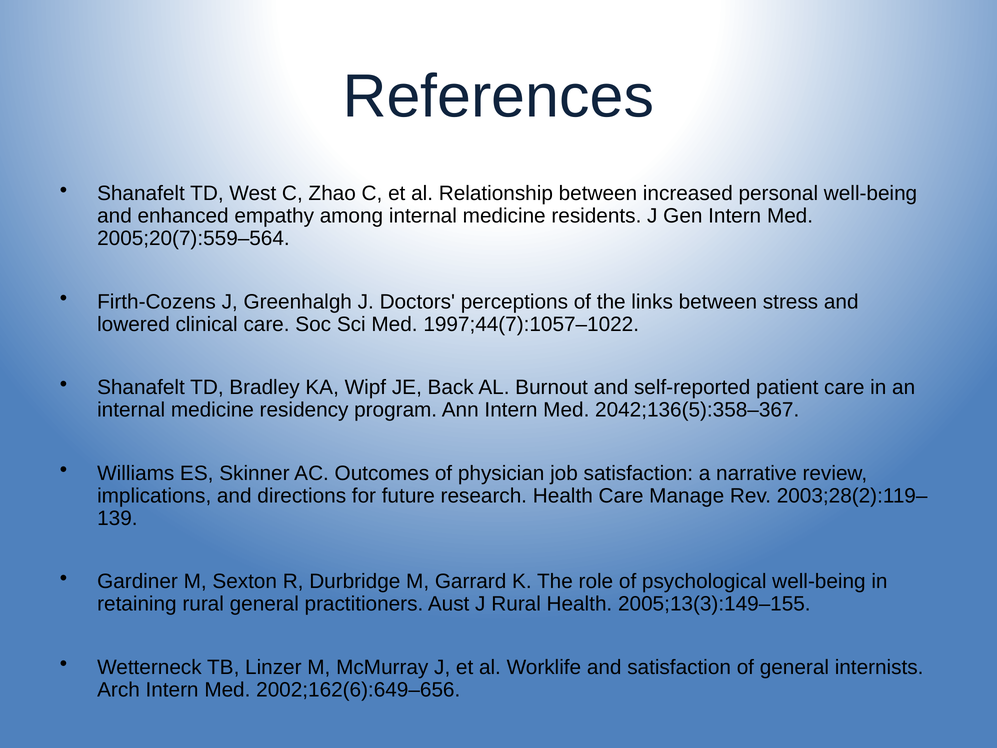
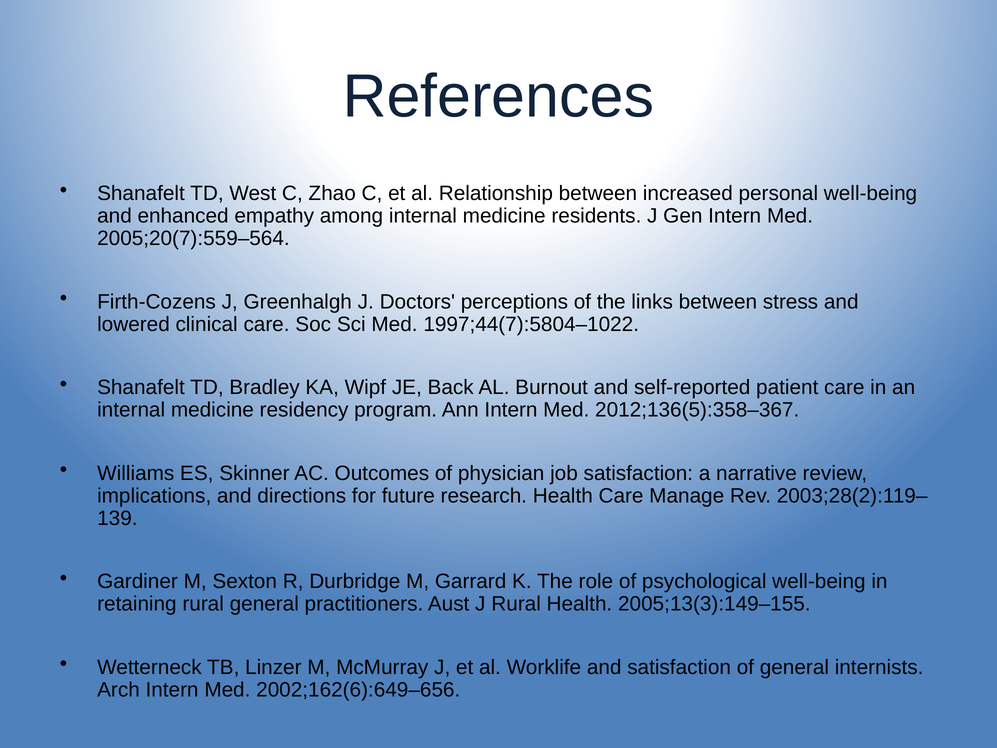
1997;44(7):1057–1022: 1997;44(7):1057–1022 -> 1997;44(7):5804–1022
2042;136(5):358–367: 2042;136(5):358–367 -> 2012;136(5):358–367
